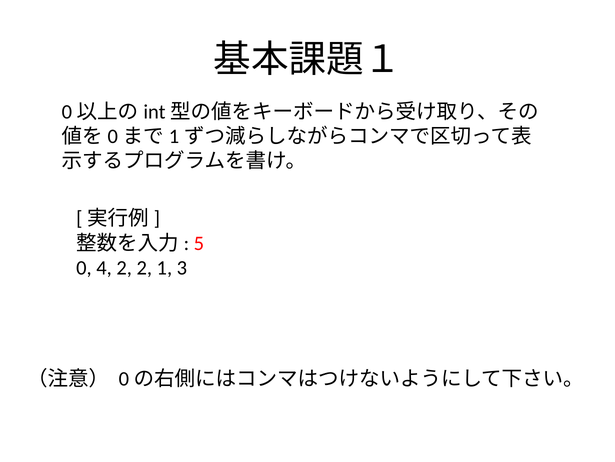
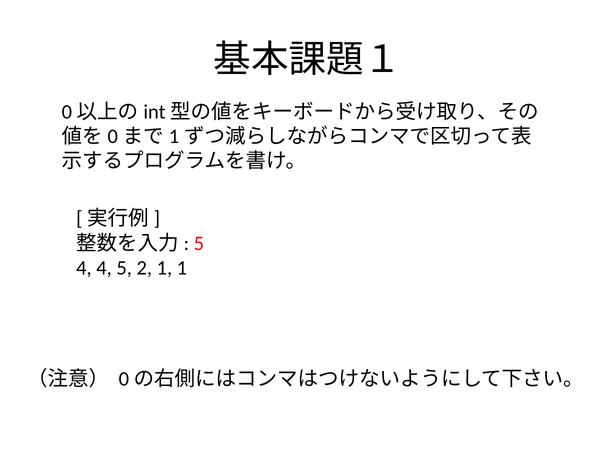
0 at (84, 268): 0 -> 4
4 2: 2 -> 5
1 3: 3 -> 1
